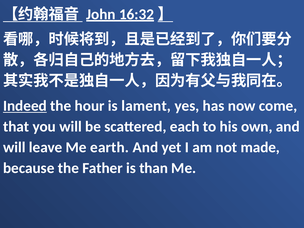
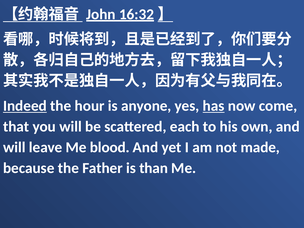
lament: lament -> anyone
has underline: none -> present
earth: earth -> blood
